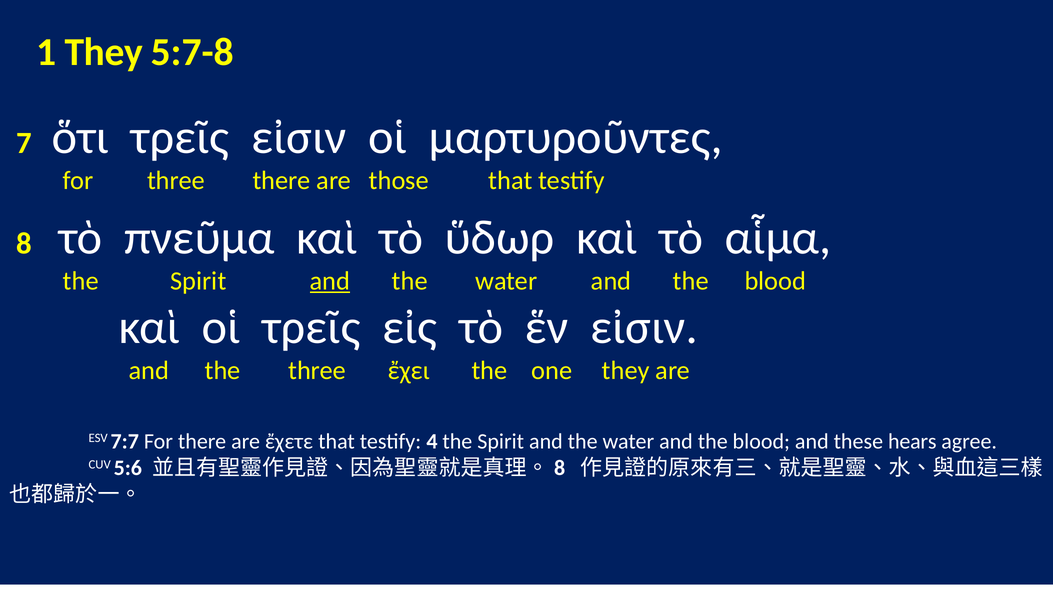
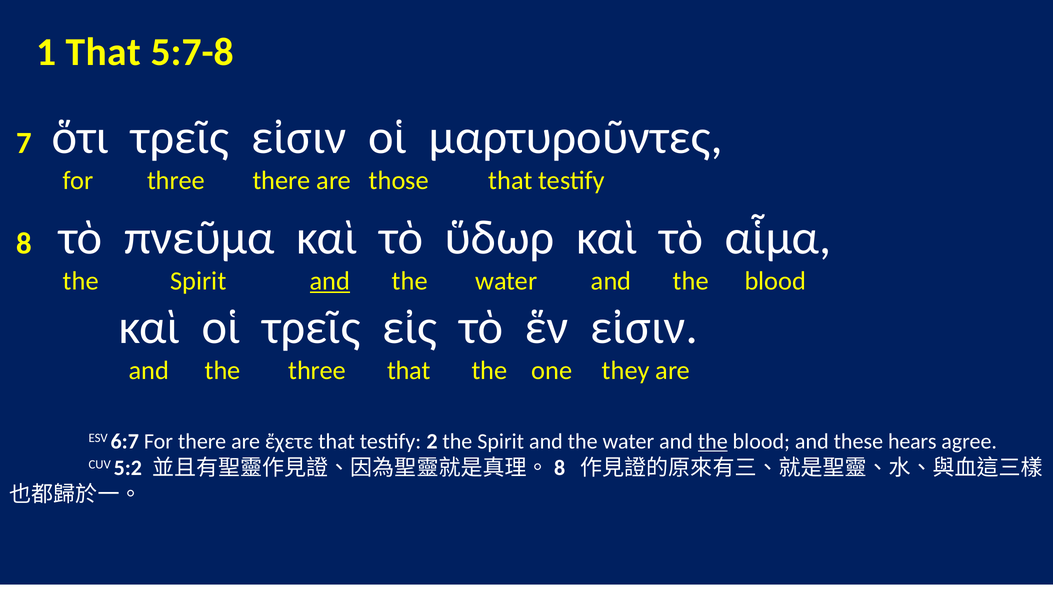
1 They: They -> That
three ἔχει: ἔχει -> that
7:7: 7:7 -> 6:7
4: 4 -> 2
the at (713, 441) underline: none -> present
5:6: 5:6 -> 5:2
